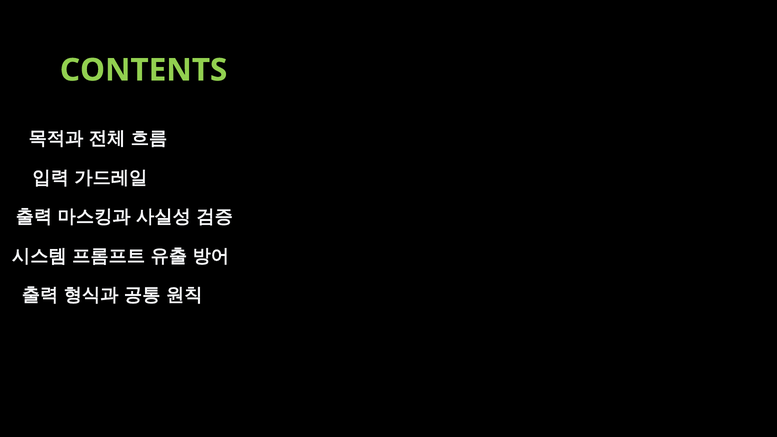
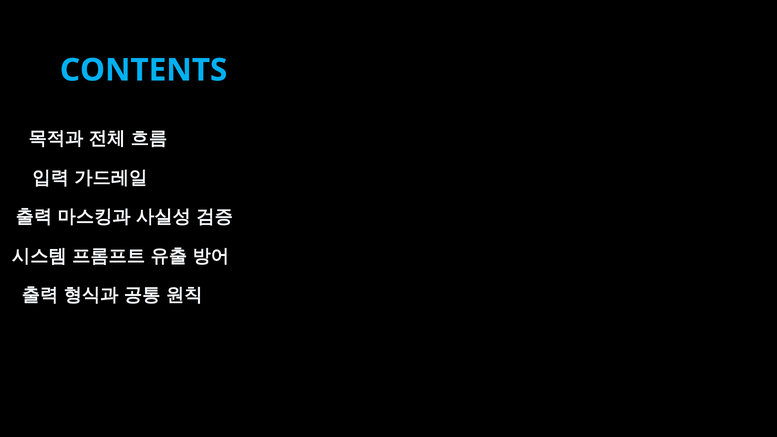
CONTENTS colour: light green -> light blue
